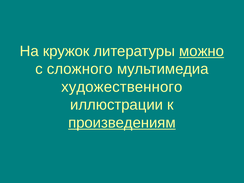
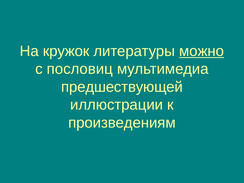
сложного: сложного -> пословиц
художественного: художественного -> предшествующей
произведениям underline: present -> none
